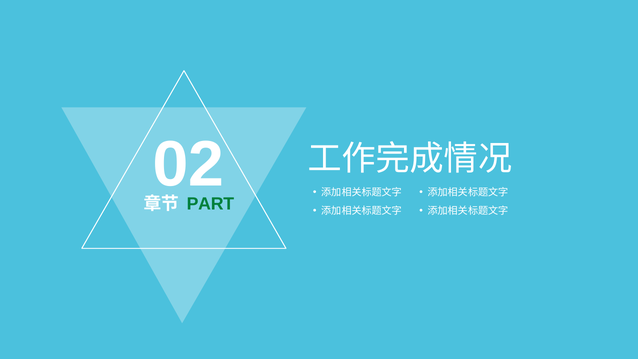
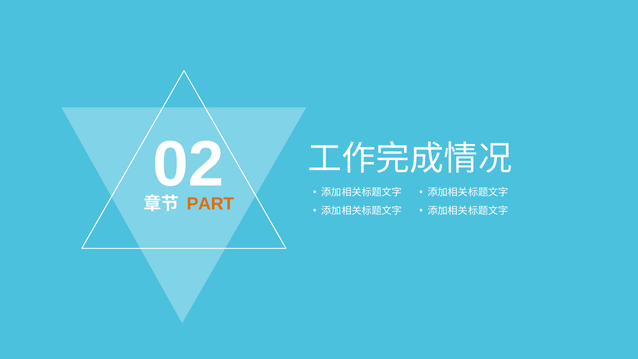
PART colour: green -> orange
